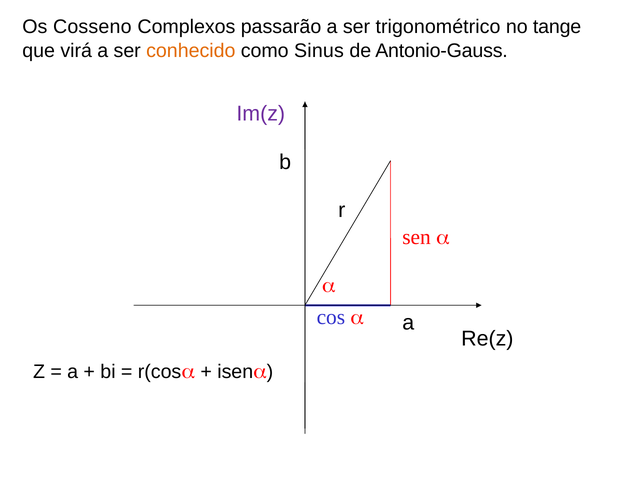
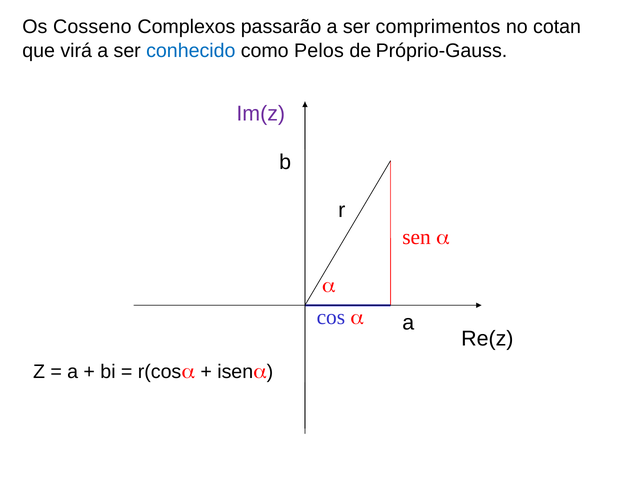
trigonométrico: trigonométrico -> comprimentos
tange: tange -> cotan
conhecido colour: orange -> blue
Sinus: Sinus -> Pelos
Antonio-Gauss: Antonio-Gauss -> Próprio-Gauss
